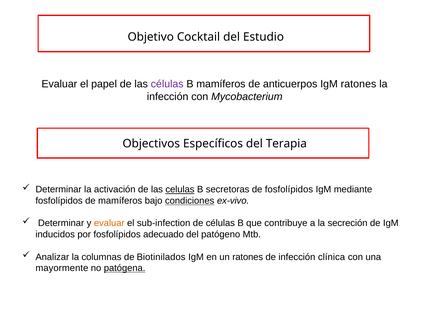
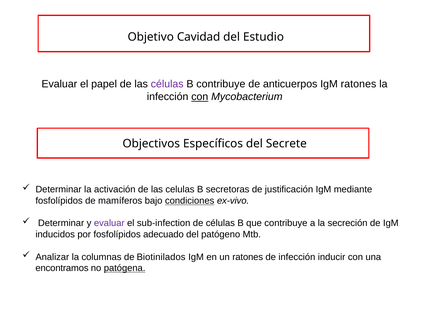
Cocktail: Cocktail -> Cavidad
B mamíferos: mamíferos -> contribuye
con at (200, 97) underline: none -> present
Terapia: Terapia -> Secrete
celulas underline: present -> none
de fosfolípidos: fosfolípidos -> justificación
evaluar at (109, 223) colour: orange -> purple
clínica: clínica -> inducir
mayormente: mayormente -> encontramos
